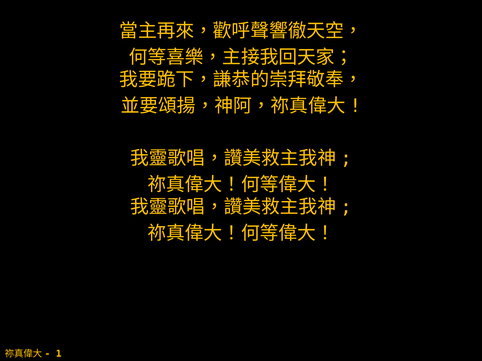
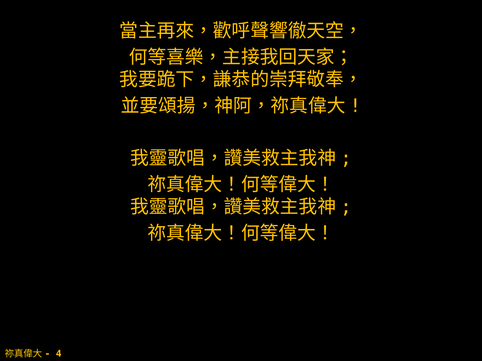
1: 1 -> 4
